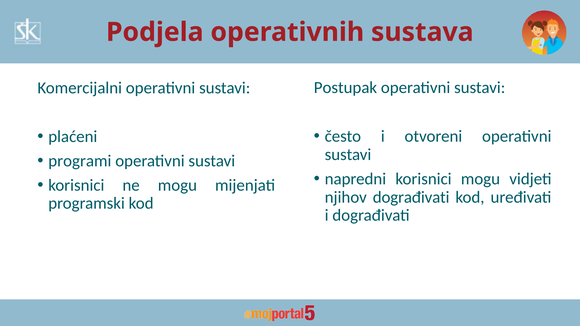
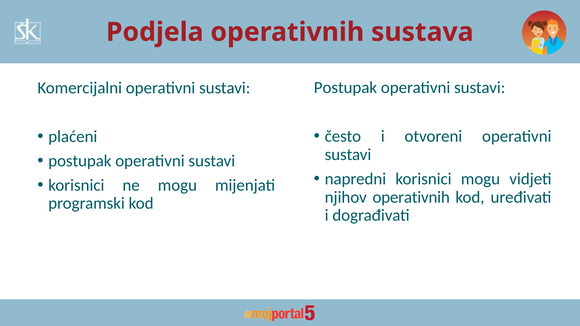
programi at (80, 161): programi -> postupak
njihov dograđivati: dograđivati -> operativnih
